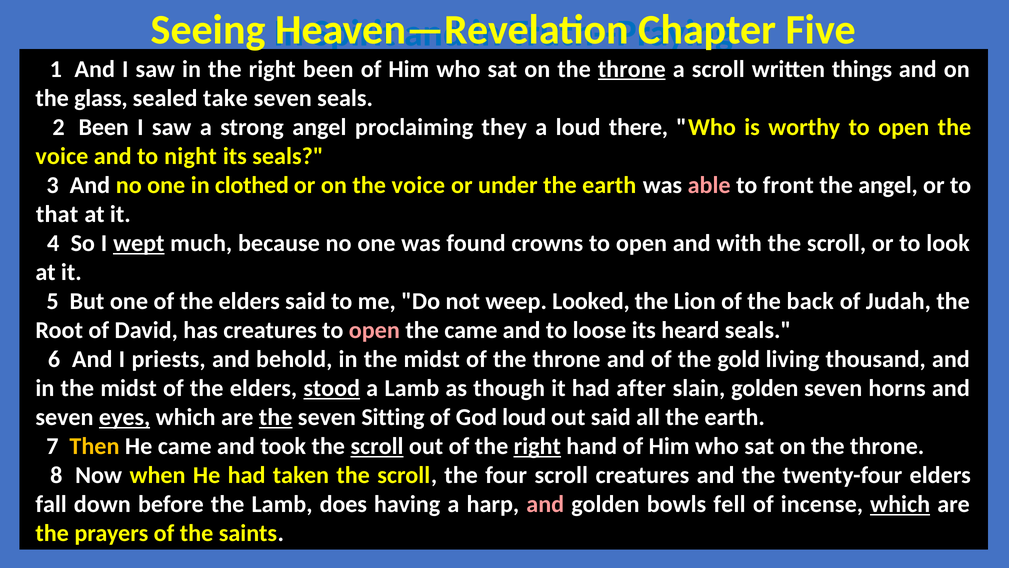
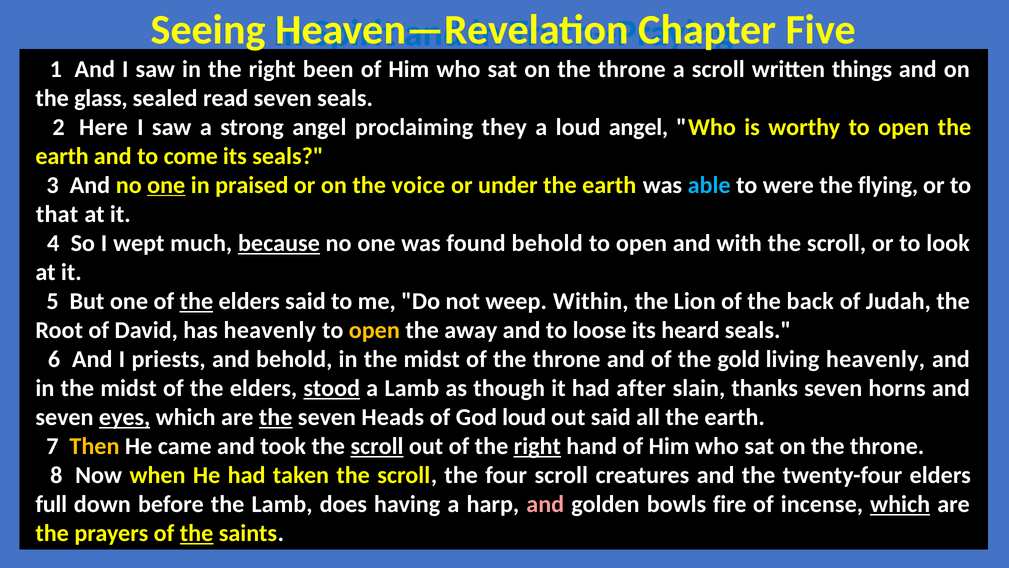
throne at (632, 69) underline: present -> none
take: take -> read
2 Been: Been -> Here
loud there: there -> angel
voice at (62, 156): voice -> earth
night: night -> come
one at (166, 185) underline: none -> present
clothed: clothed -> praised
able colour: pink -> light blue
front: front -> were
the angel: angel -> flying
wept underline: present -> none
because underline: none -> present
found crowns: crowns -> behold
the at (196, 301) underline: none -> present
Looked: Looked -> Within
has creatures: creatures -> heavenly
open at (374, 330) colour: pink -> yellow
the came: came -> away
living thousand: thousand -> heavenly
slain golden: golden -> thanks
Sitting: Sitting -> Heads
fall: fall -> full
fell: fell -> fire
the at (197, 533) underline: none -> present
